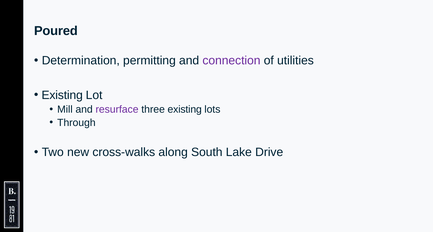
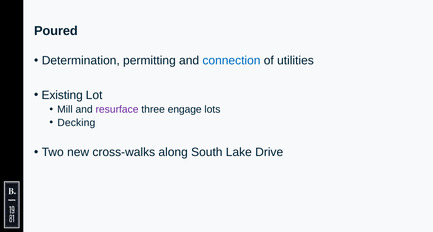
connection colour: purple -> blue
three existing: existing -> engage
Through: Through -> Decking
